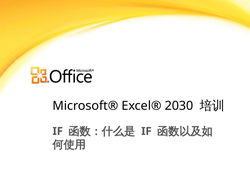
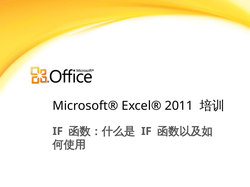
2030: 2030 -> 2011
